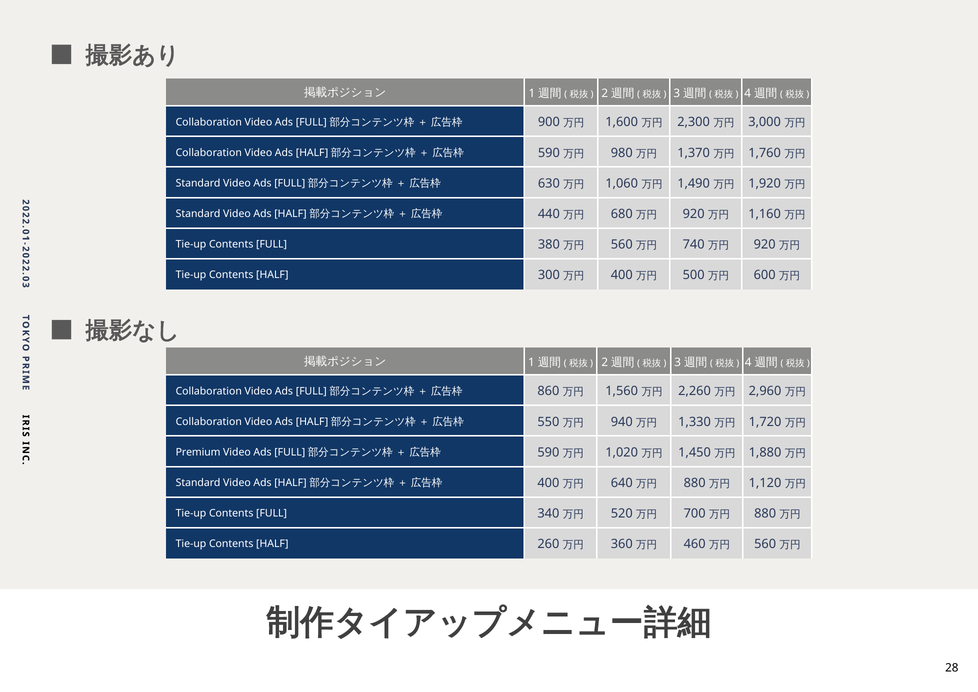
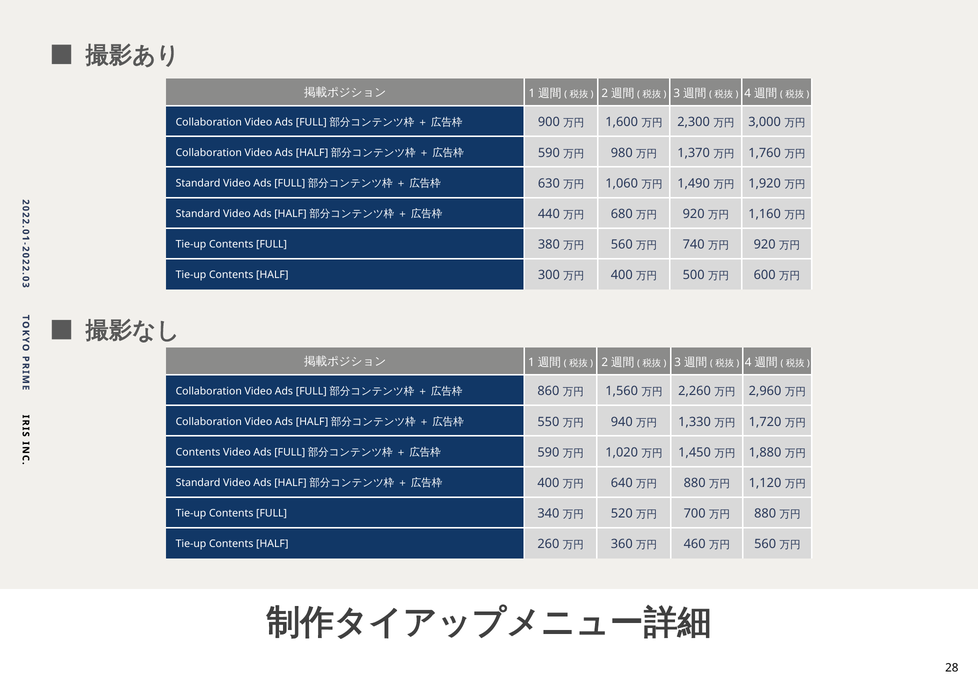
Premium at (198, 452): Premium -> Contents
